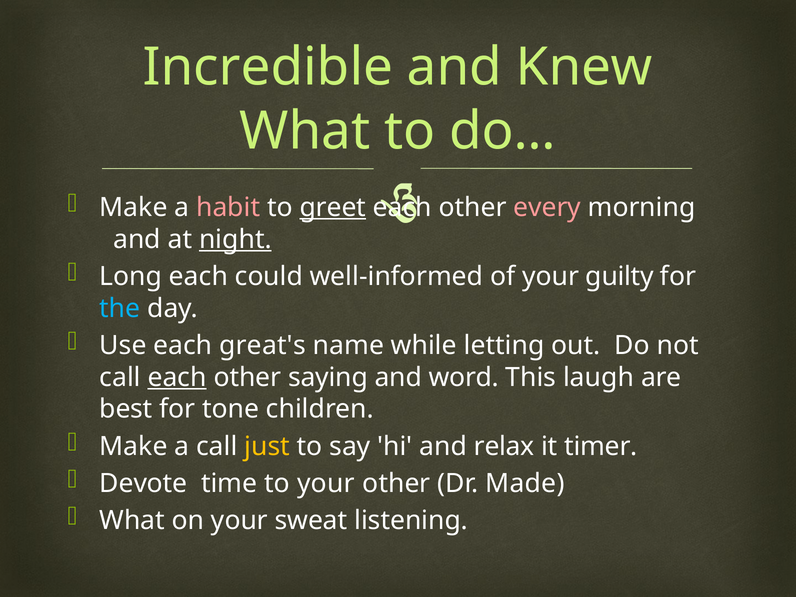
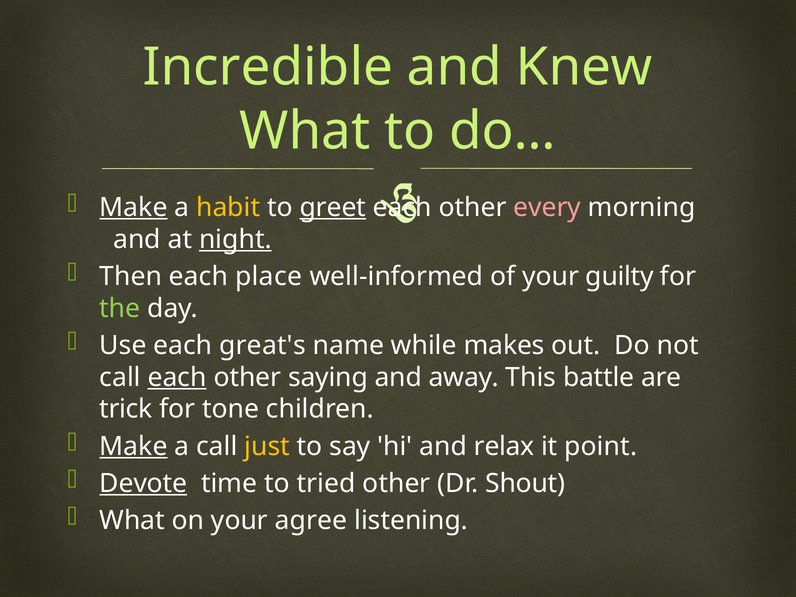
Make at (133, 208) underline: none -> present
habit colour: pink -> yellow
Long: Long -> Then
could: could -> place
the colour: light blue -> light green
letting: letting -> makes
word: word -> away
laugh: laugh -> battle
best: best -> trick
Make at (133, 446) underline: none -> present
timer: timer -> point
Devote underline: none -> present
to your: your -> tried
Made: Made -> Shout
sweat: sweat -> agree
